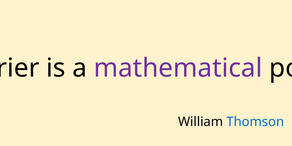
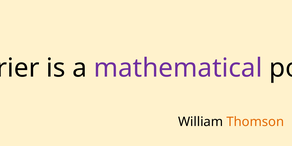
Thomson colour: blue -> orange
